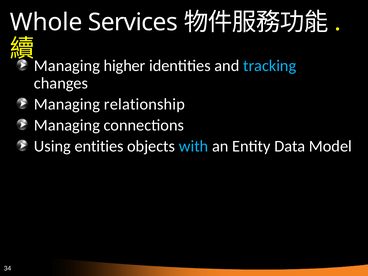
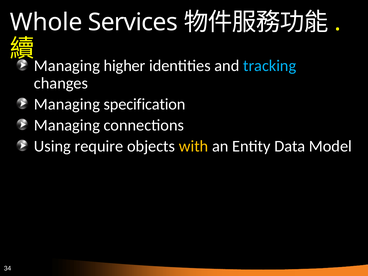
relationship: relationship -> specification
entities: entities -> require
with colour: light blue -> yellow
